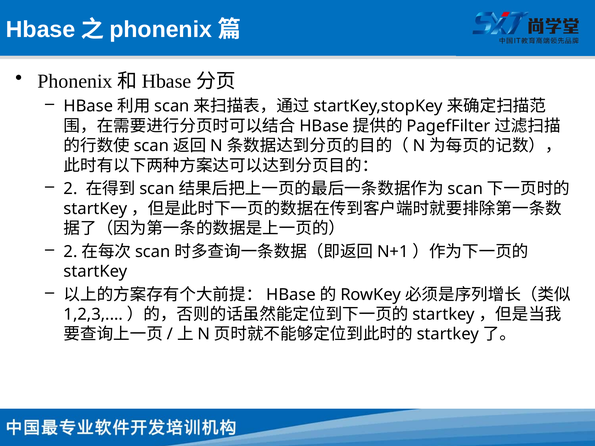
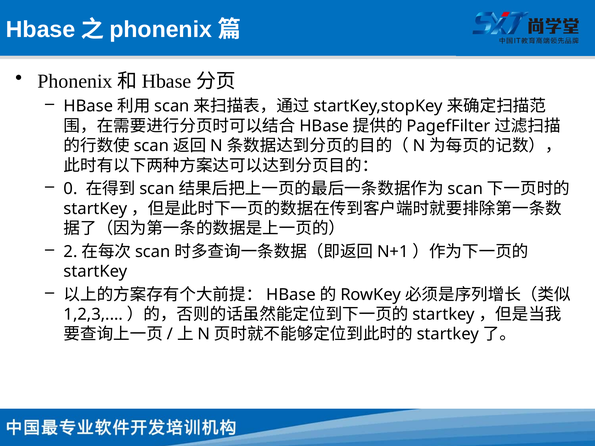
2 at (71, 189): 2 -> 0
